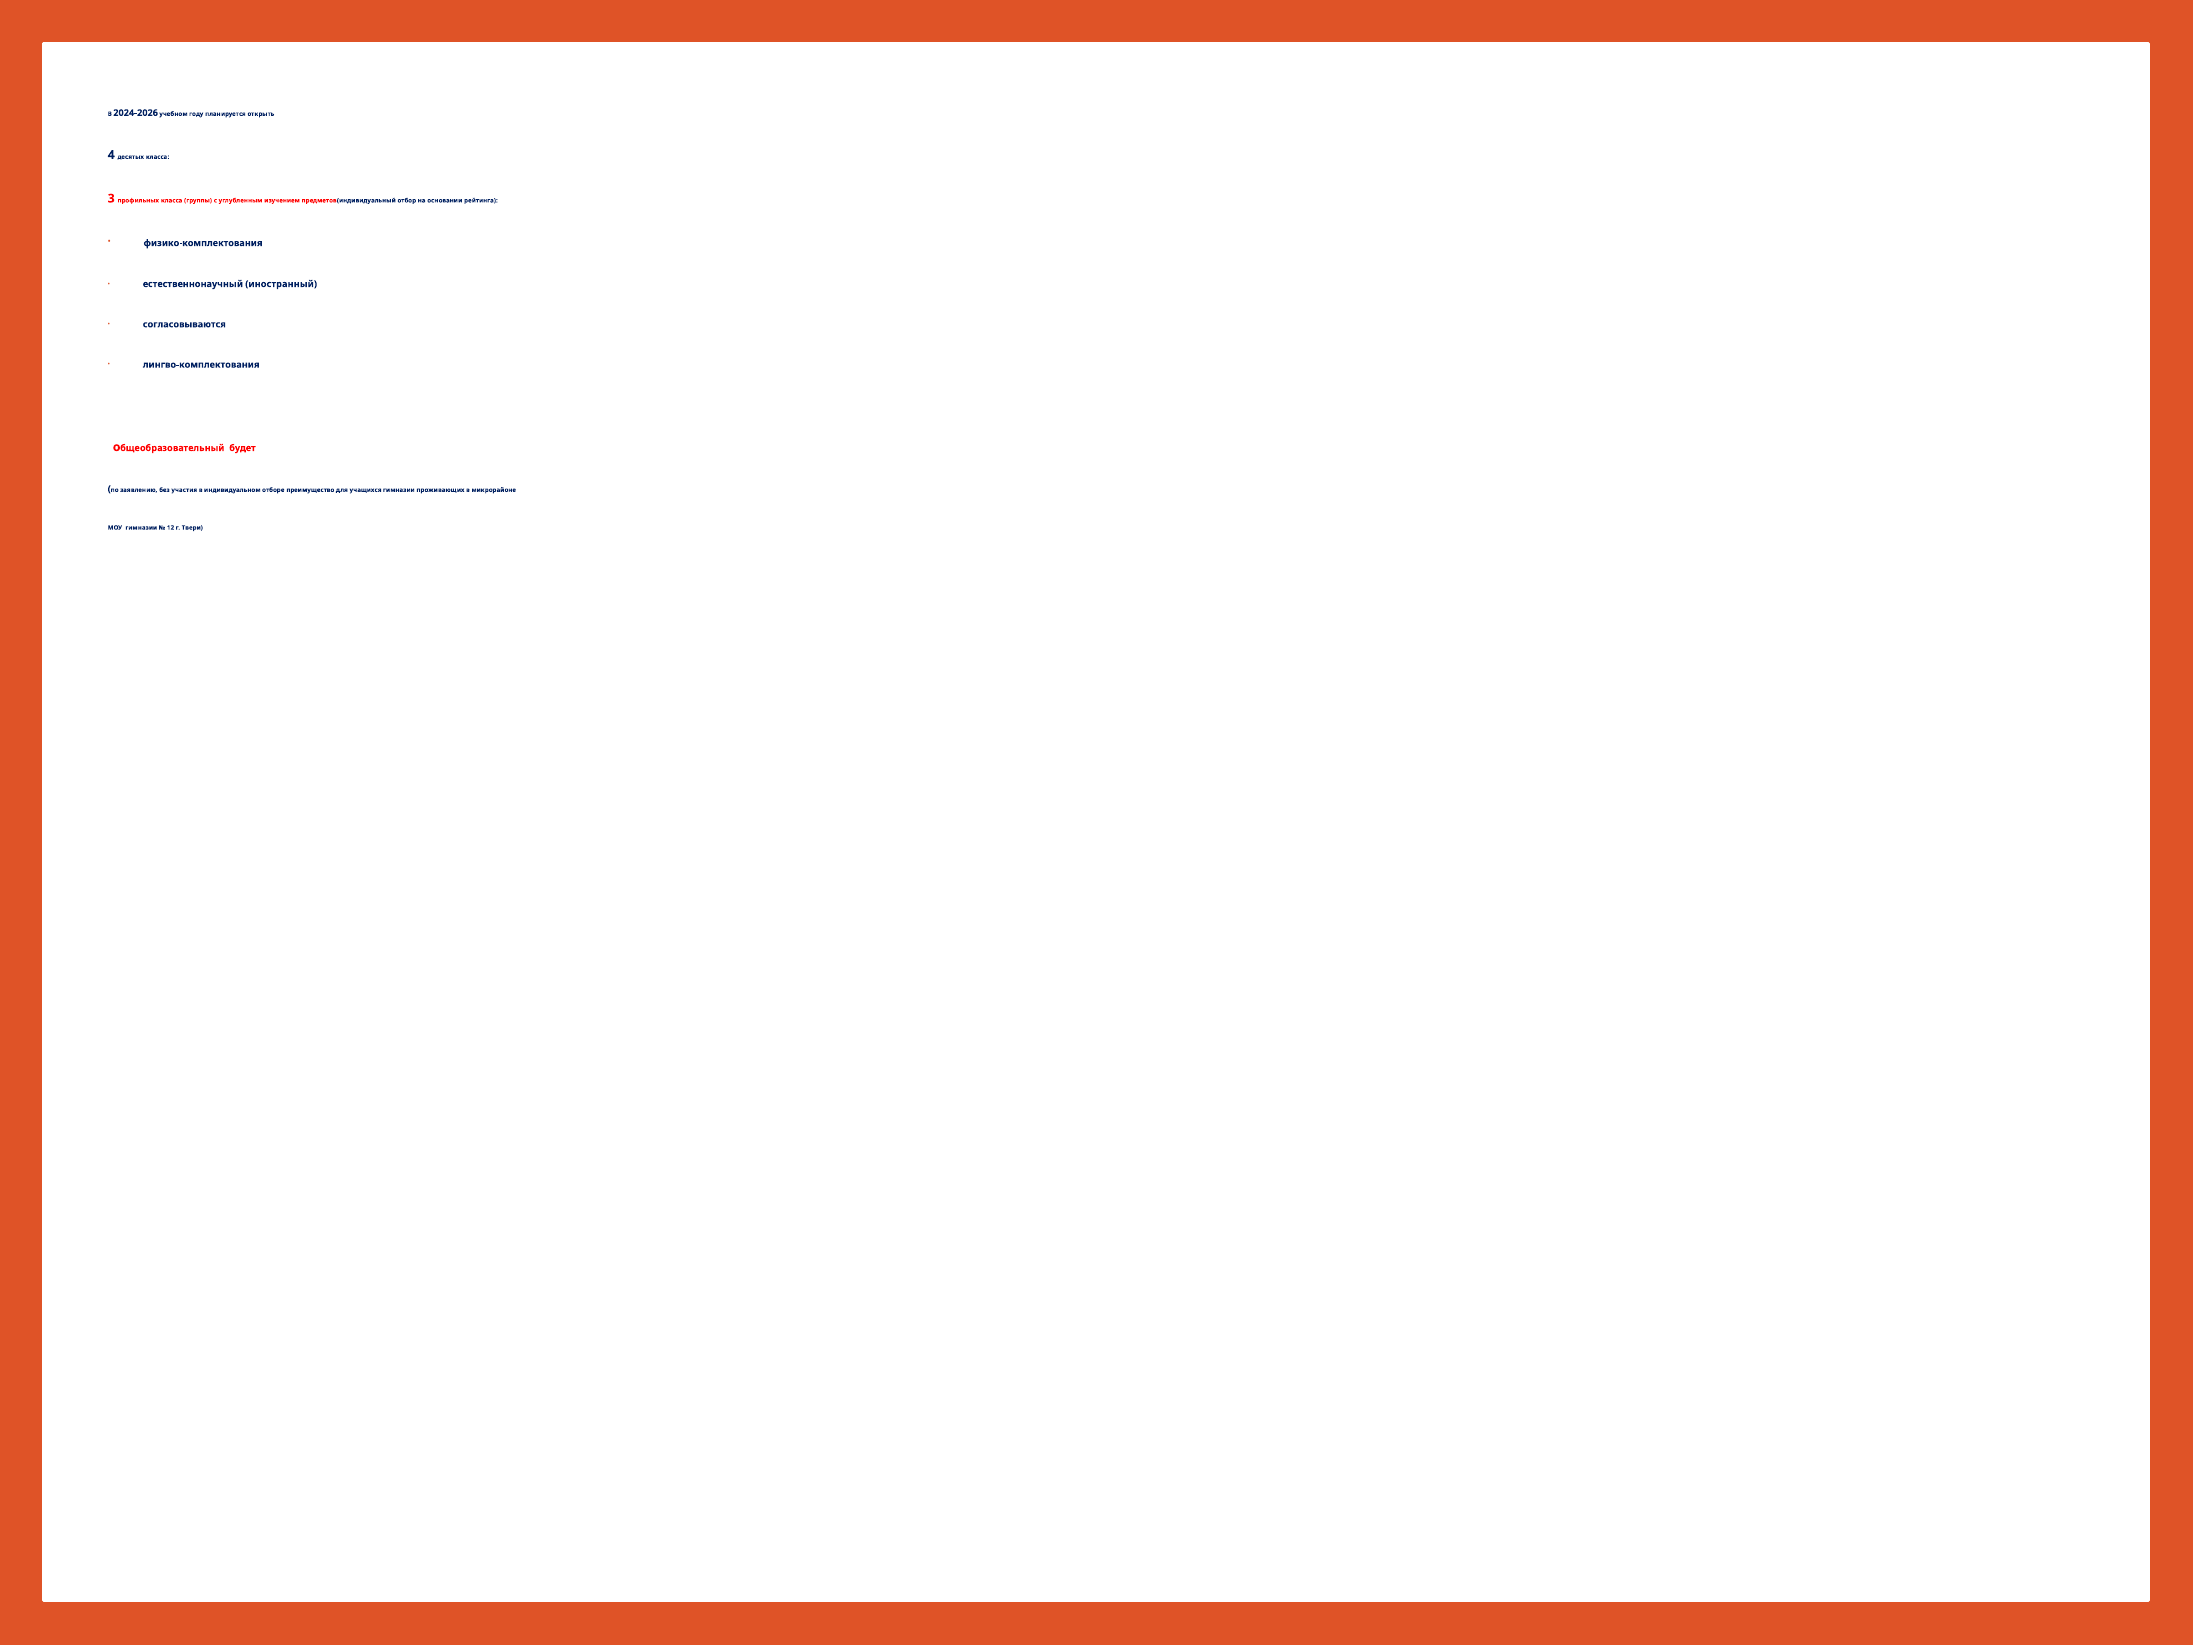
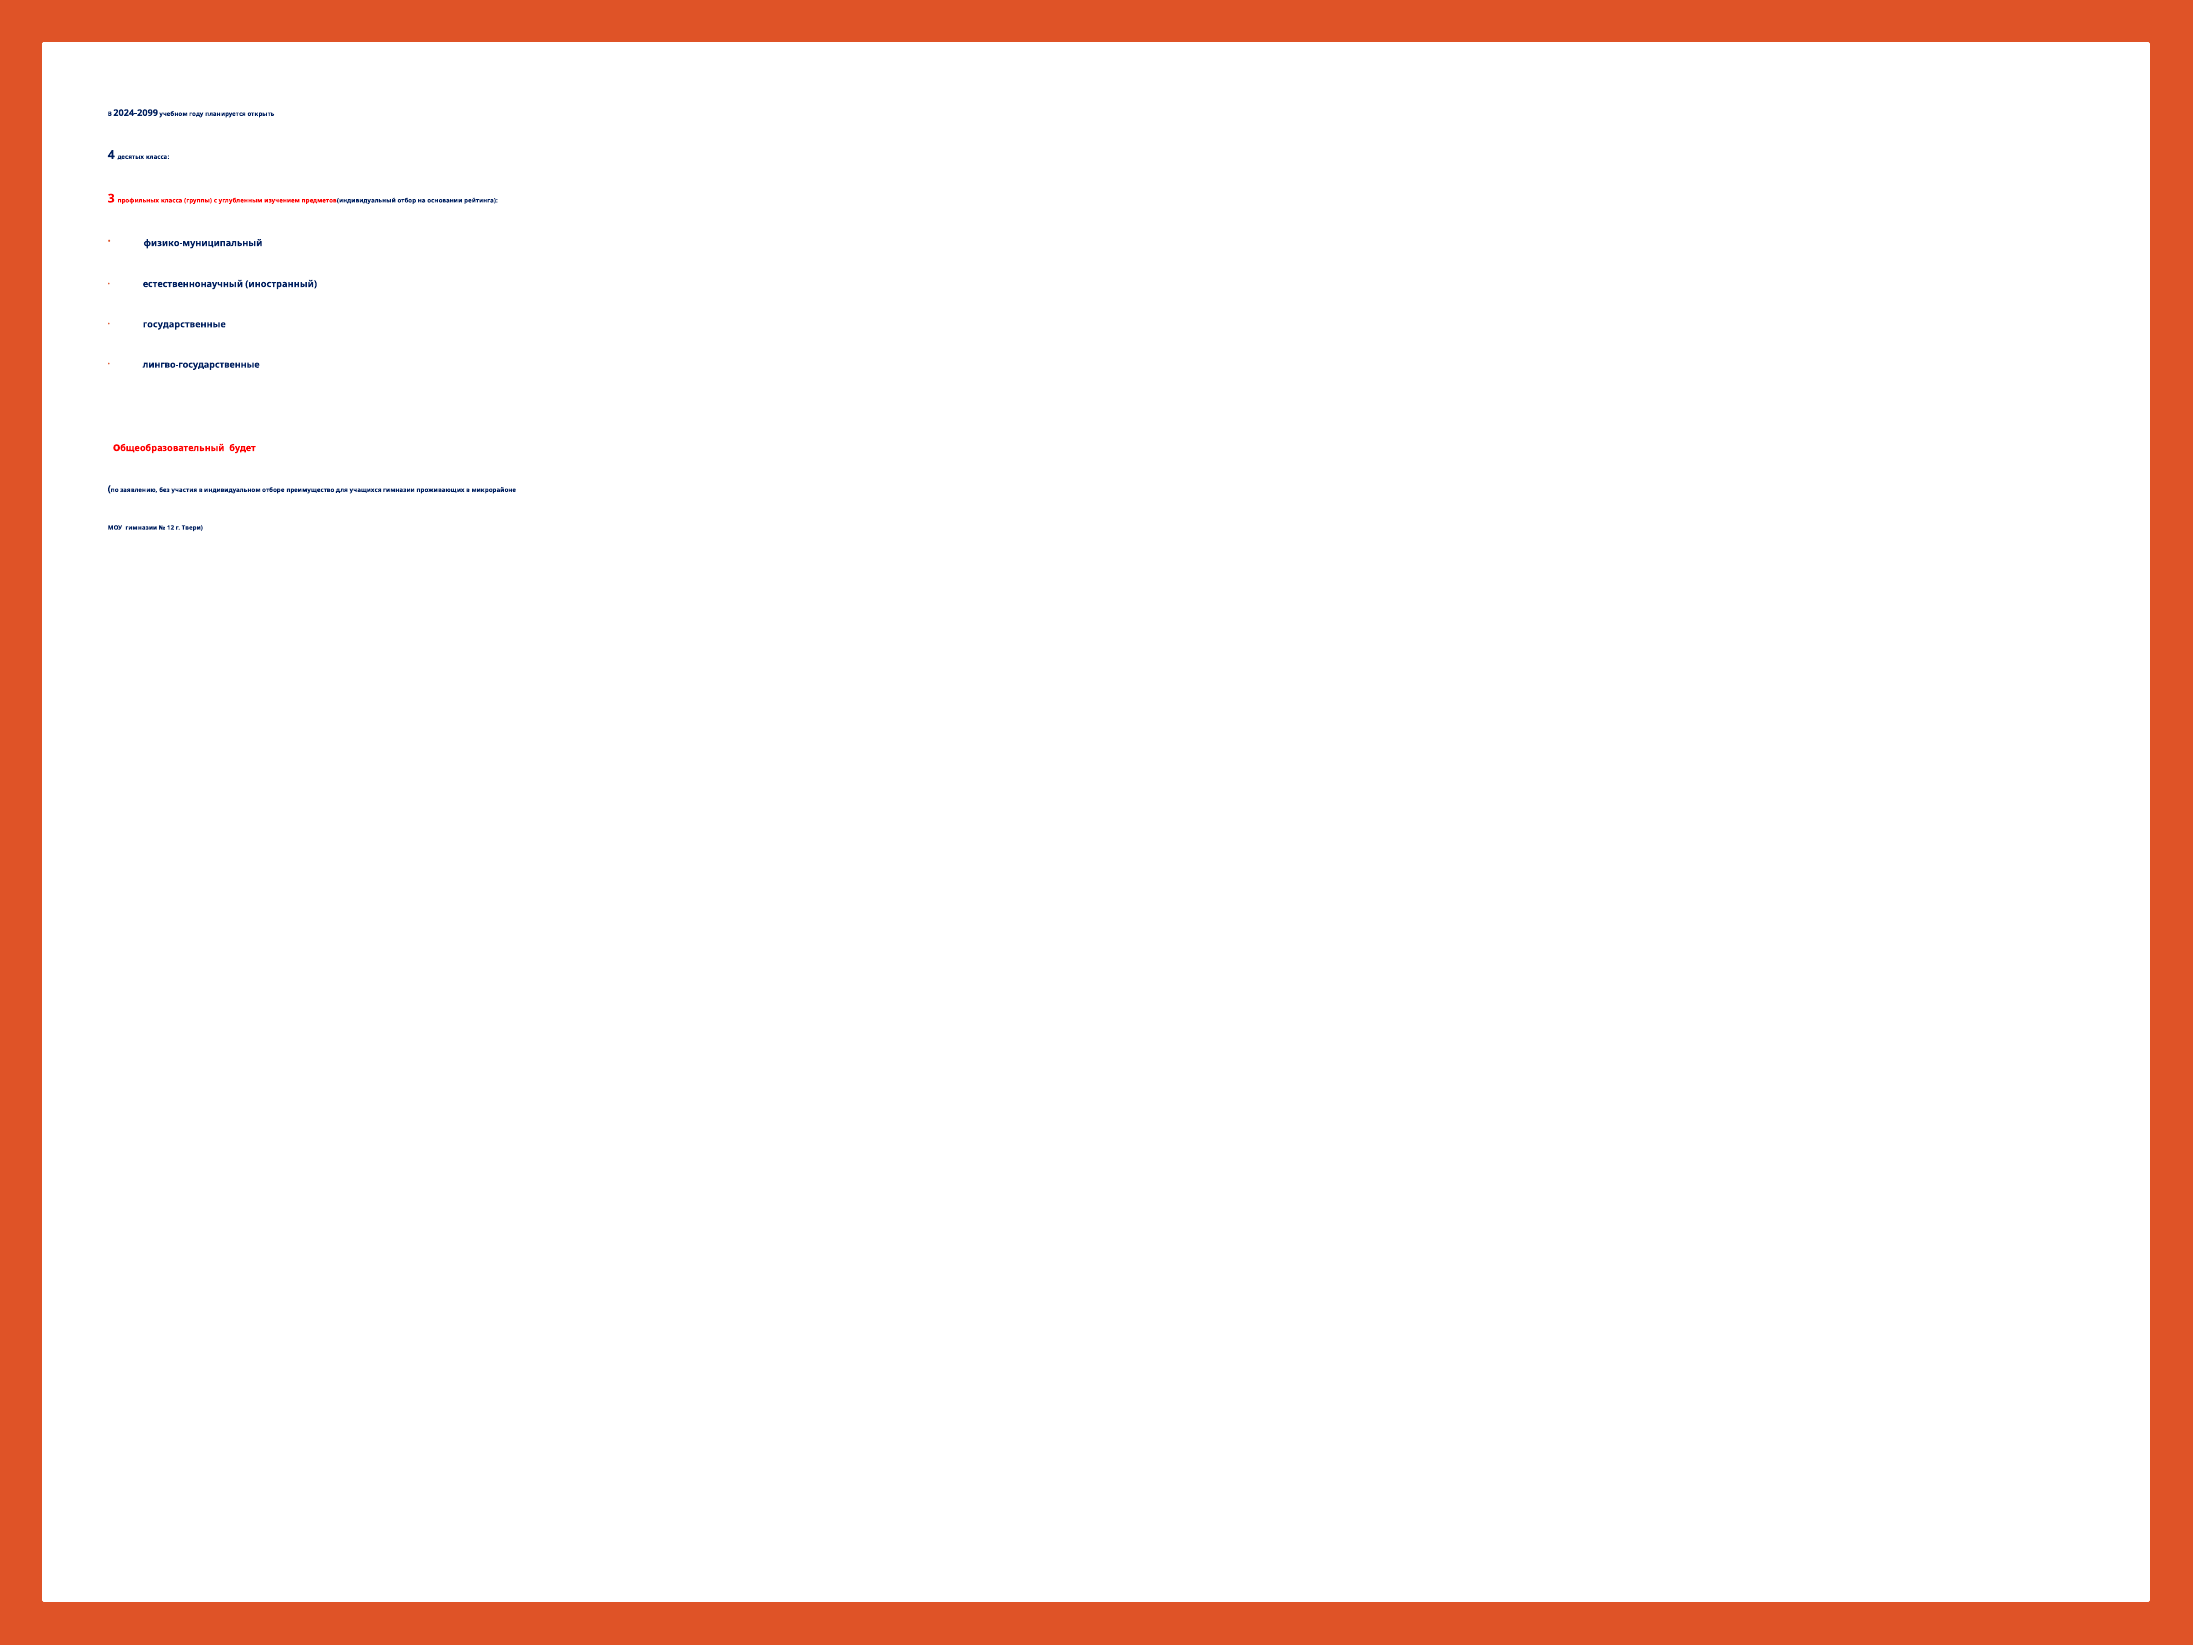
2024-2026: 2024-2026 -> 2024-2099
физико-комплектования: физико-комплектования -> физико-муниципальный
согласовываются: согласовываются -> государственные
лингво-комплектования: лингво-комплектования -> лингво-государственные
